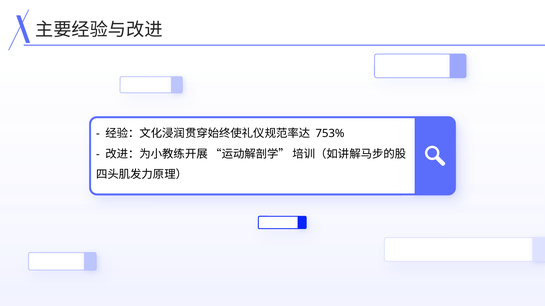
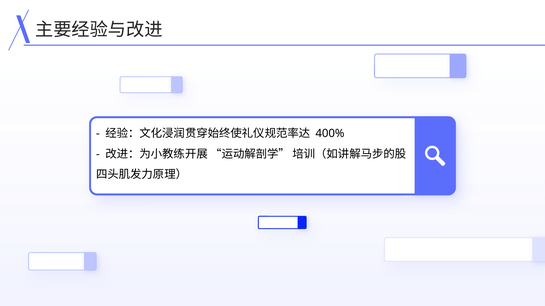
753%: 753% -> 400%
